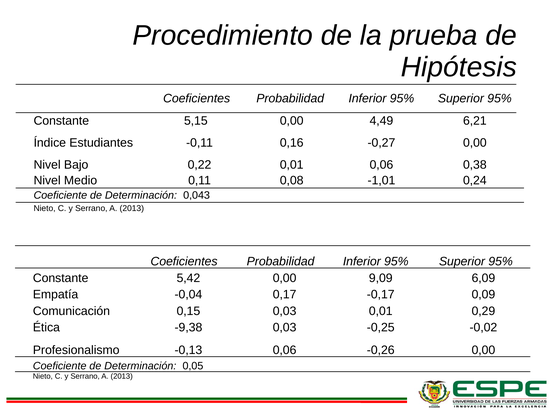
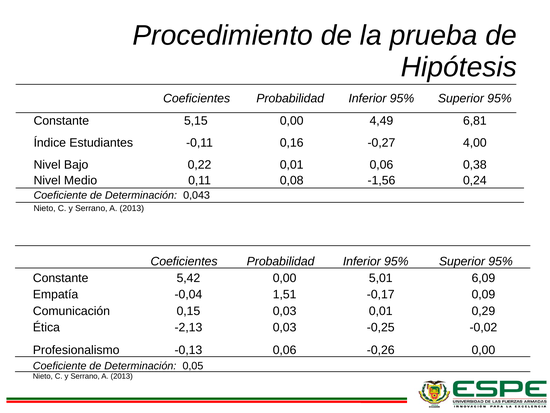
6,21: 6,21 -> 6,81
-0,27 0,00: 0,00 -> 4,00
-1,01: -1,01 -> -1,56
9,09: 9,09 -> 5,01
0,17: 0,17 -> 1,51
-9,38: -9,38 -> -2,13
